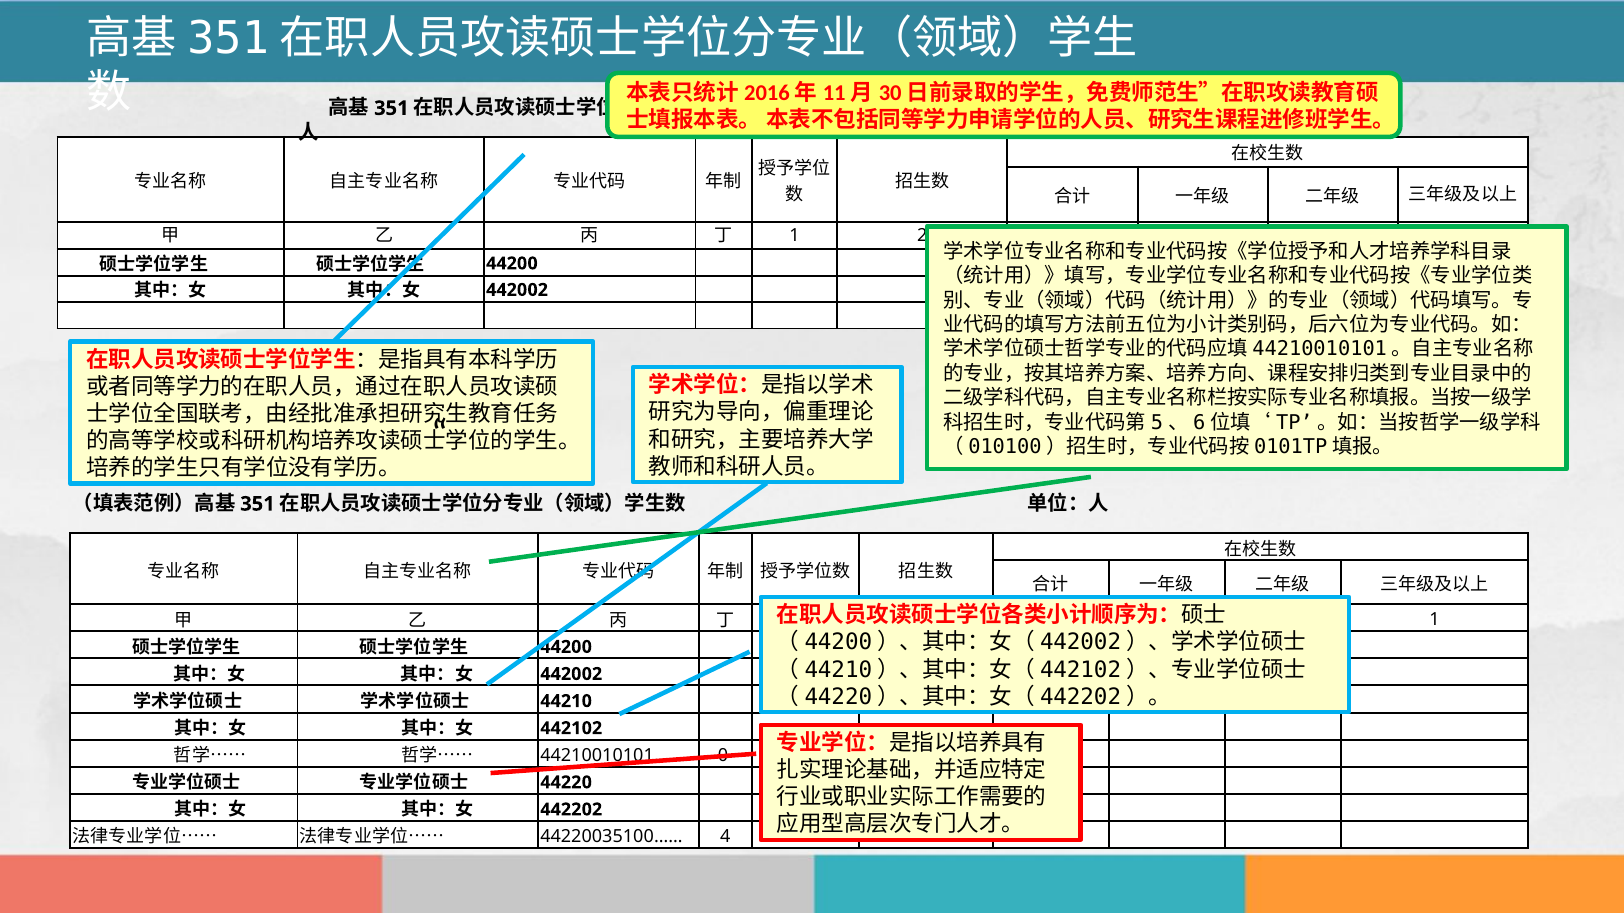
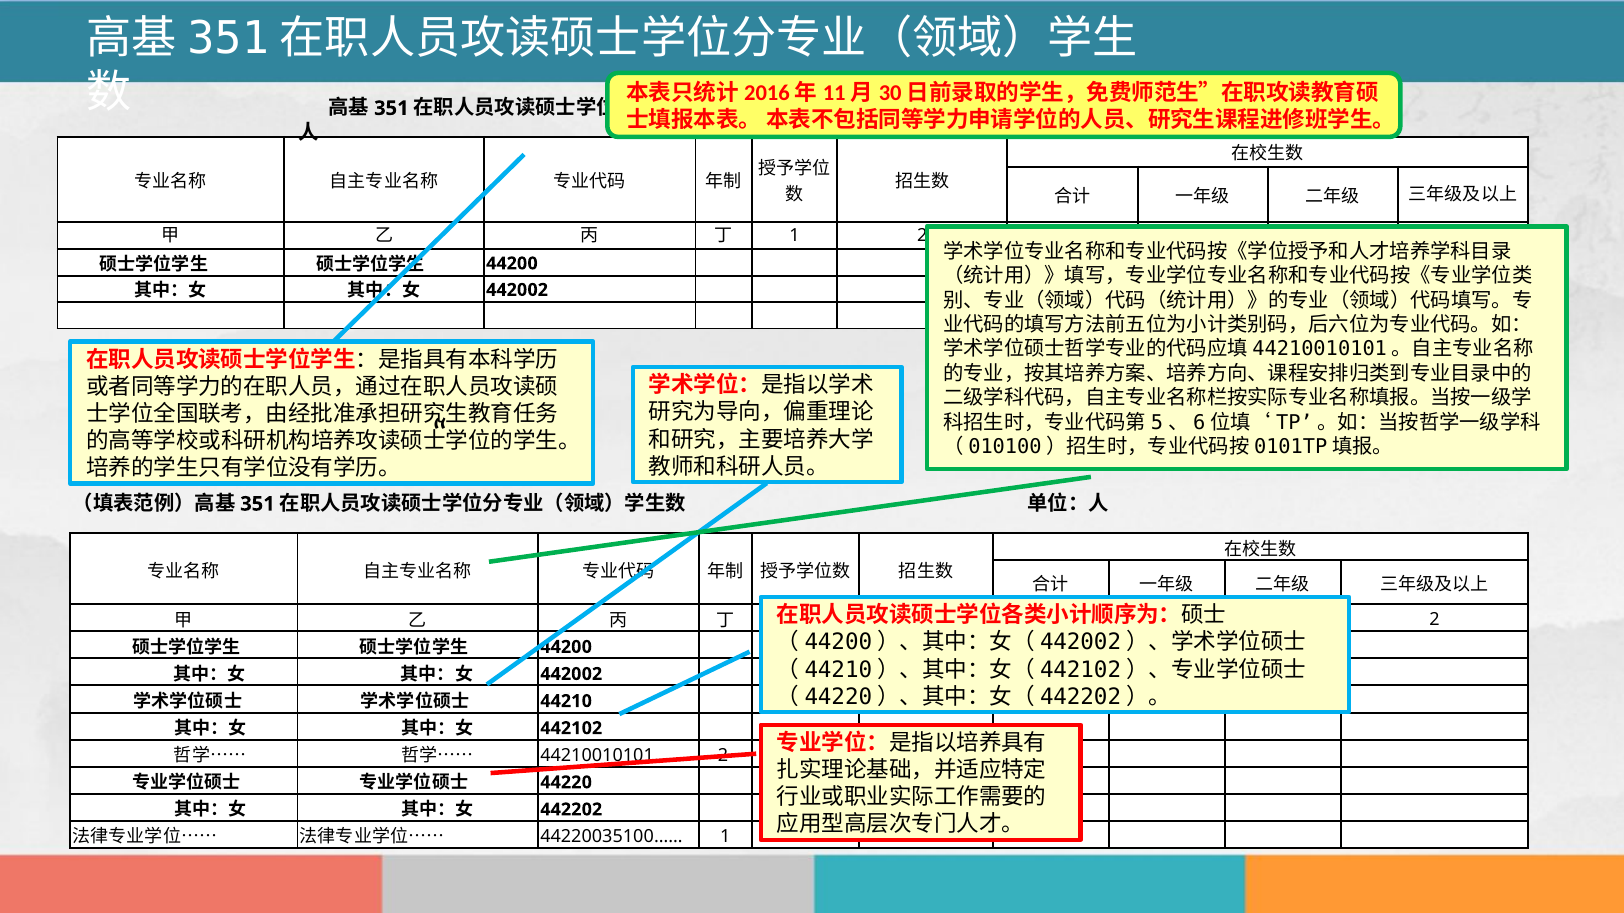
1 at (1434, 620): 1 -> 2
44210010101…… 0: 0 -> 2
44220035100…… 4: 4 -> 1
